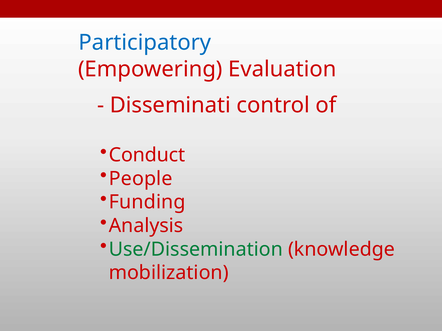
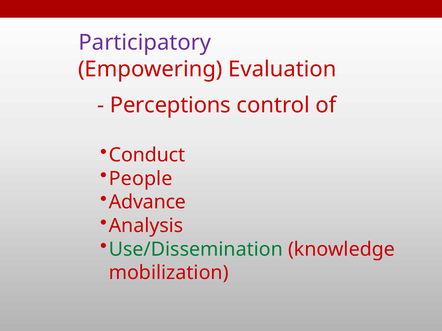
Participatory colour: blue -> purple
Disseminati: Disseminati -> Perceptions
Funding: Funding -> Advance
